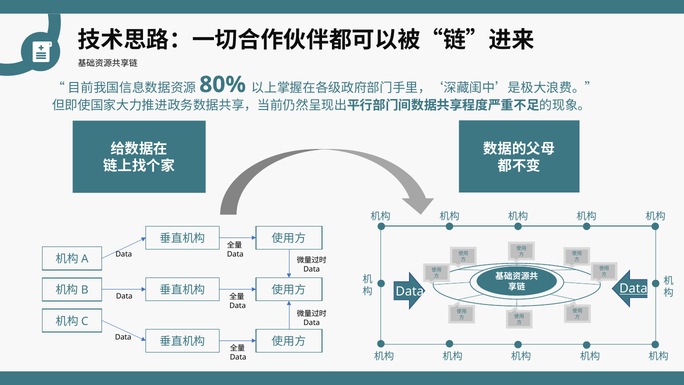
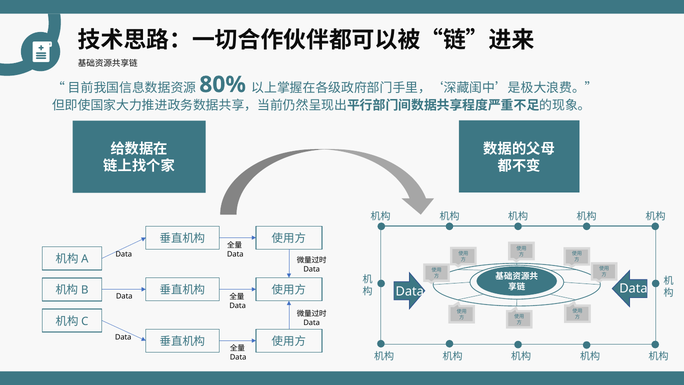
Data at (633, 288) underline: present -> none
